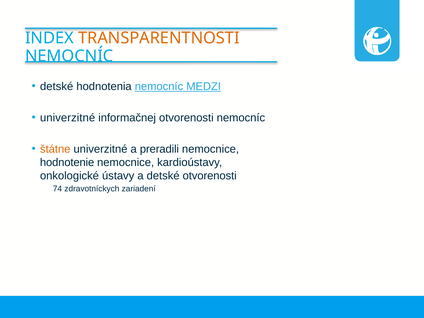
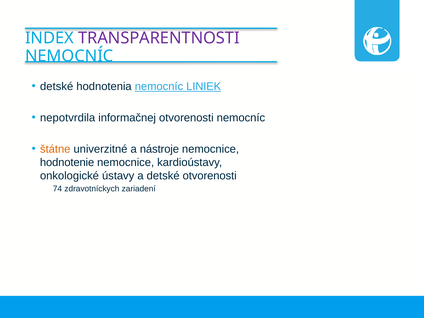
TRANSPARENTNOSTI colour: orange -> purple
MEDZI: MEDZI -> LINIEK
univerzitné at (68, 118): univerzitné -> nepotvrdila
preradili: preradili -> nástroje
